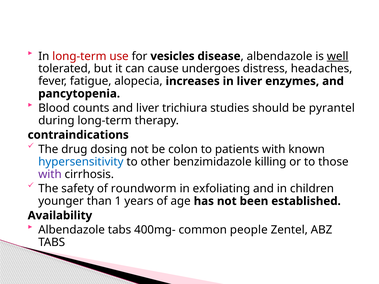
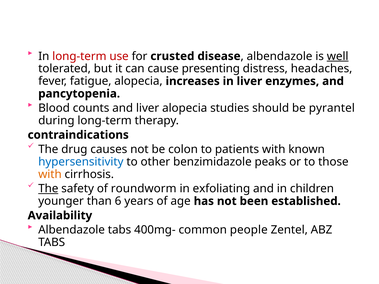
vesicles: vesicles -> crusted
undergoes: undergoes -> presenting
liver trichiura: trichiura -> alopecia
dosing: dosing -> causes
killing: killing -> peaks
with at (50, 174) colour: purple -> orange
The at (48, 189) underline: none -> present
1: 1 -> 6
